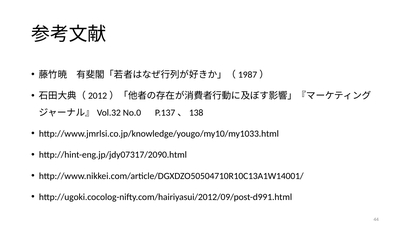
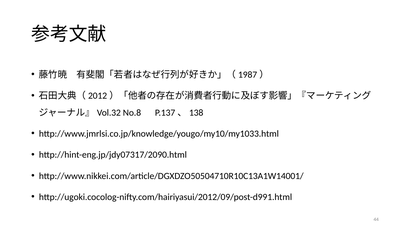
No.0: No.0 -> No.8
